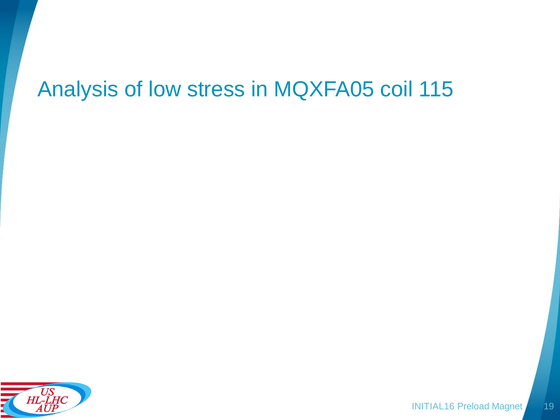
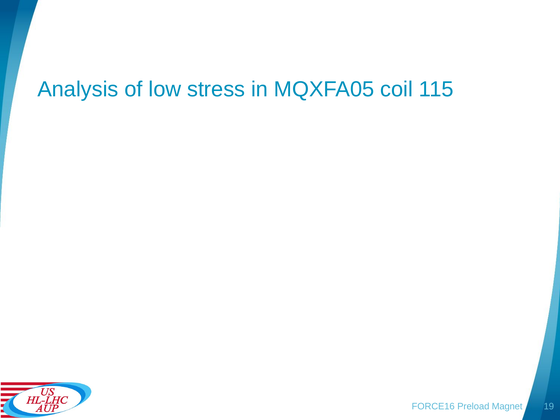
INITIAL16: INITIAL16 -> FORCE16
